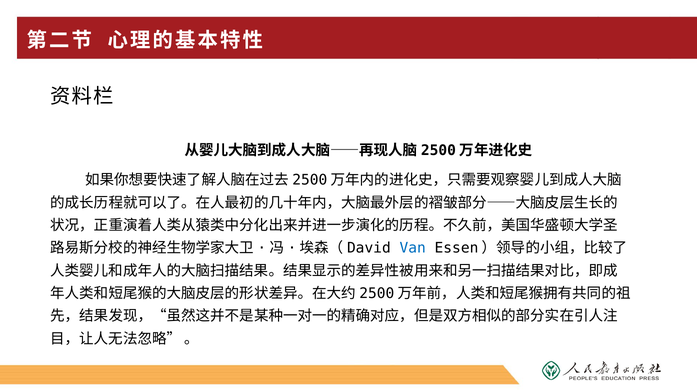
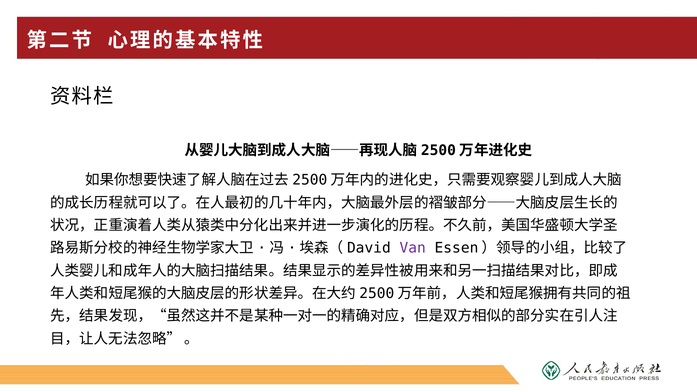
Van colour: blue -> purple
